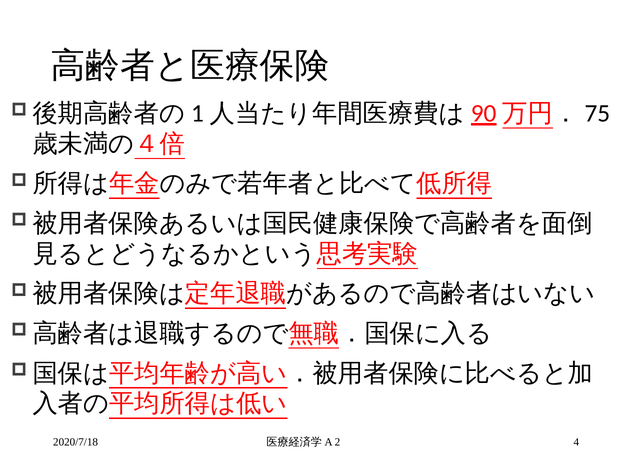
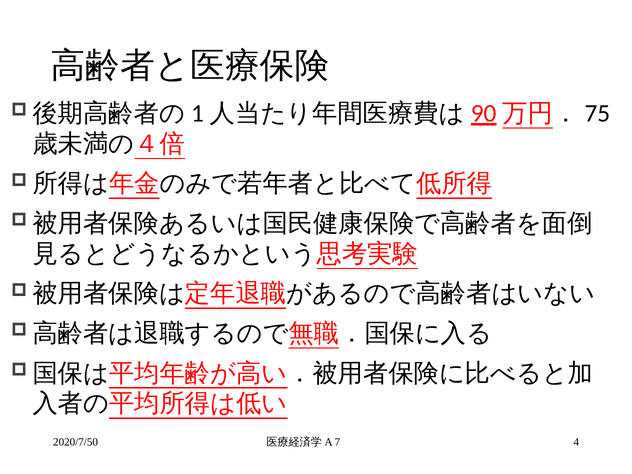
2020/7/18: 2020/7/18 -> 2020/7/50
2: 2 -> 7
